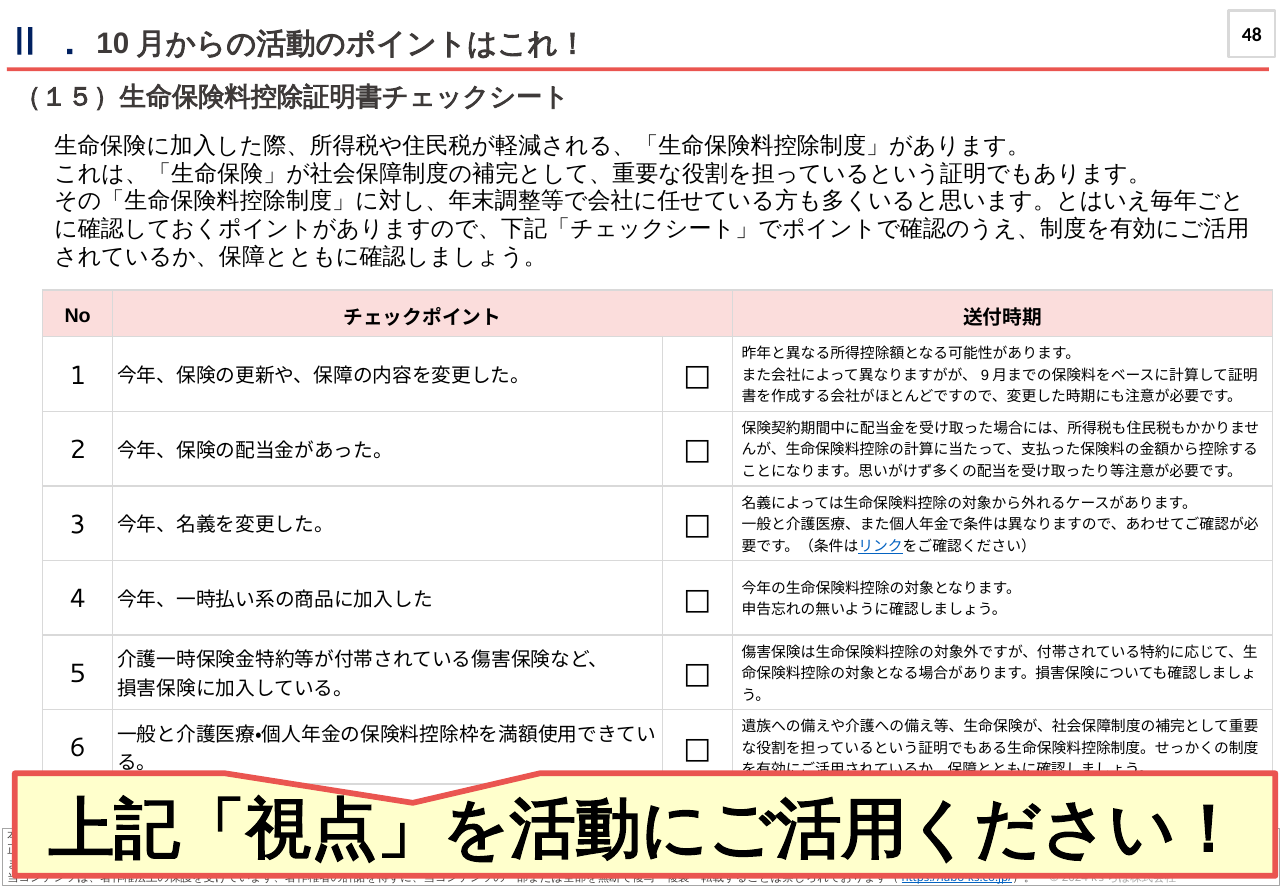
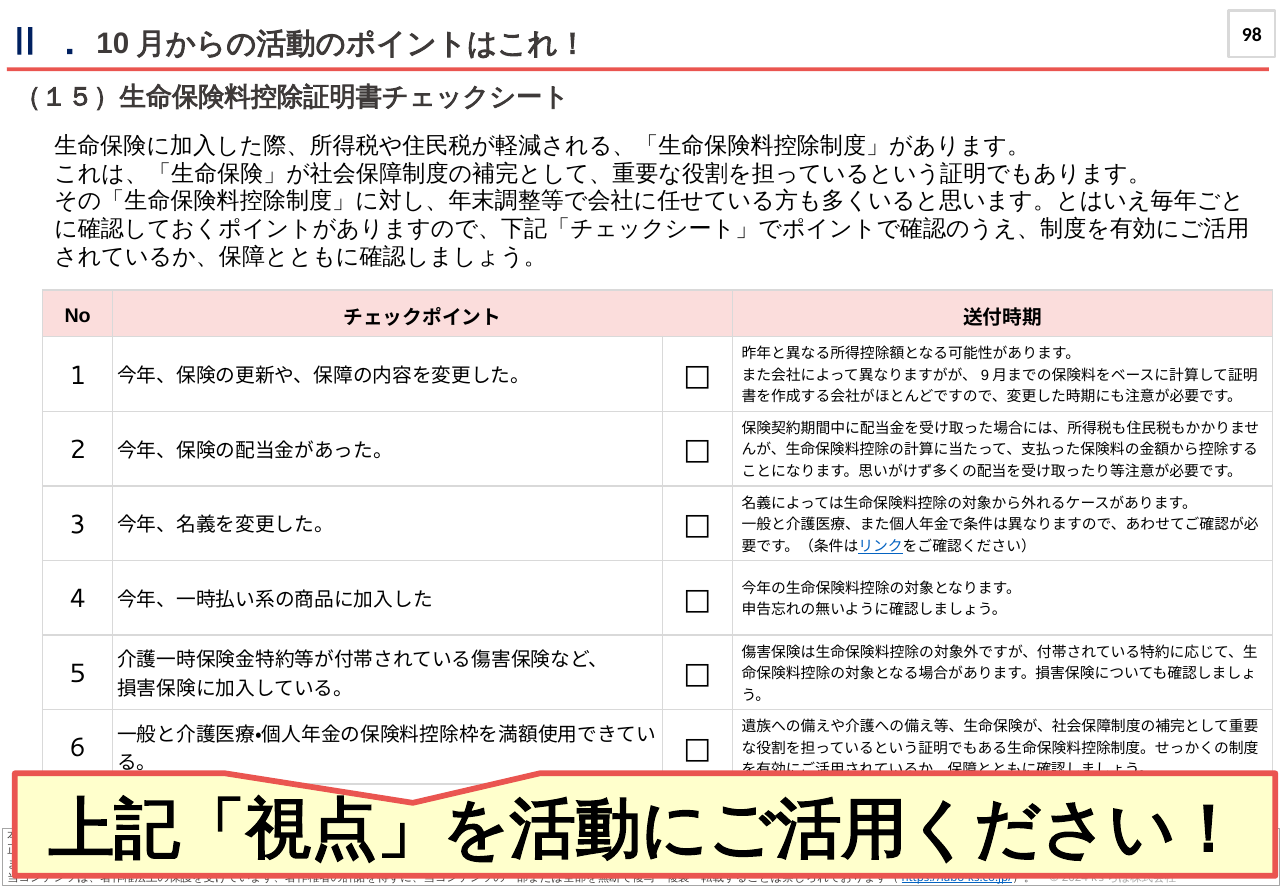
48: 48 -> 98
